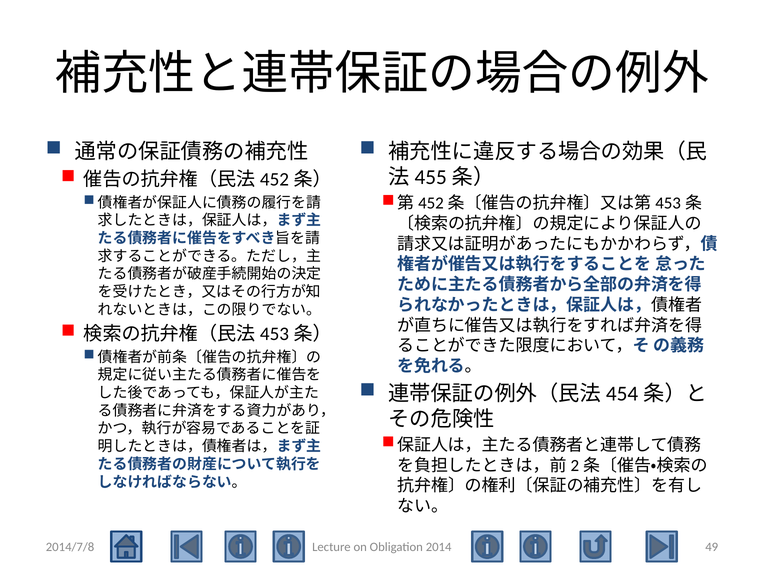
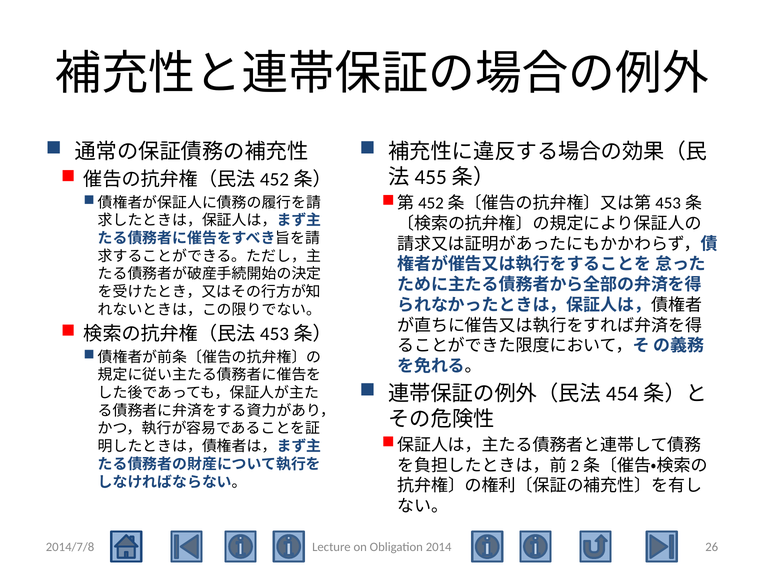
49: 49 -> 26
